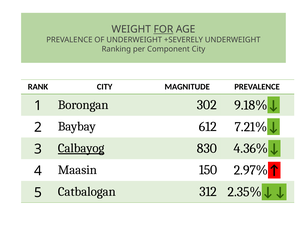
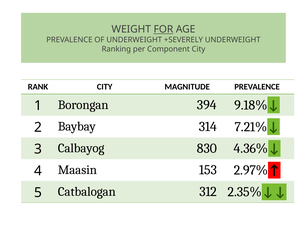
302: 302 -> 394
612: 612 -> 314
Calbayog underline: present -> none
150: 150 -> 153
